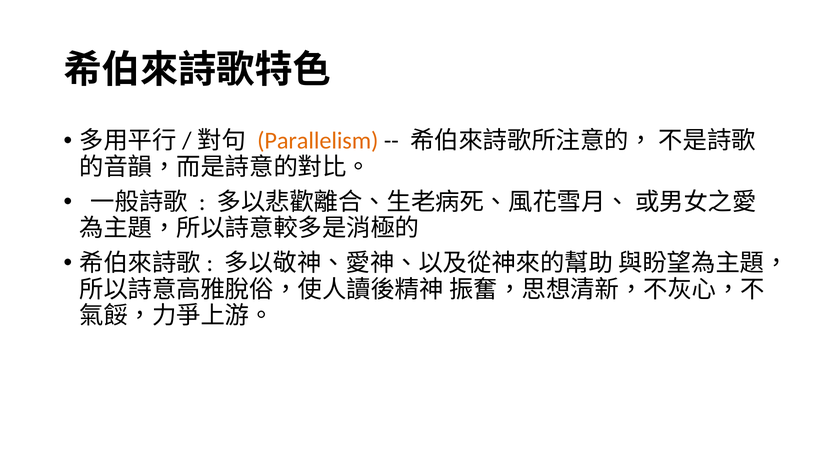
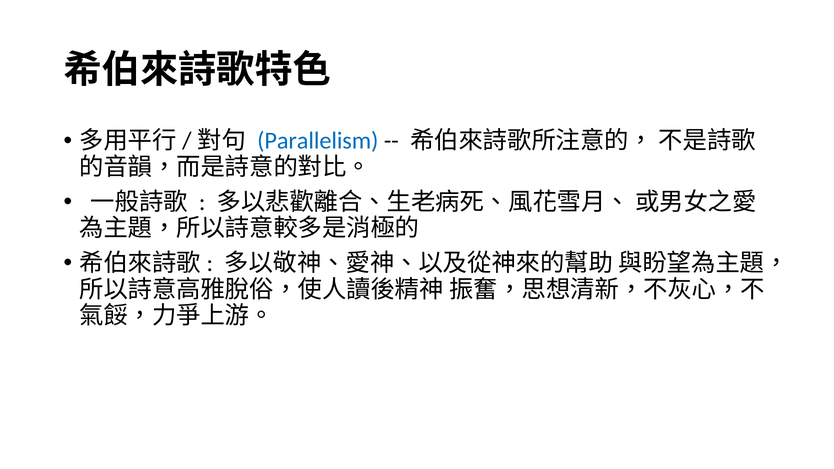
Parallelism colour: orange -> blue
